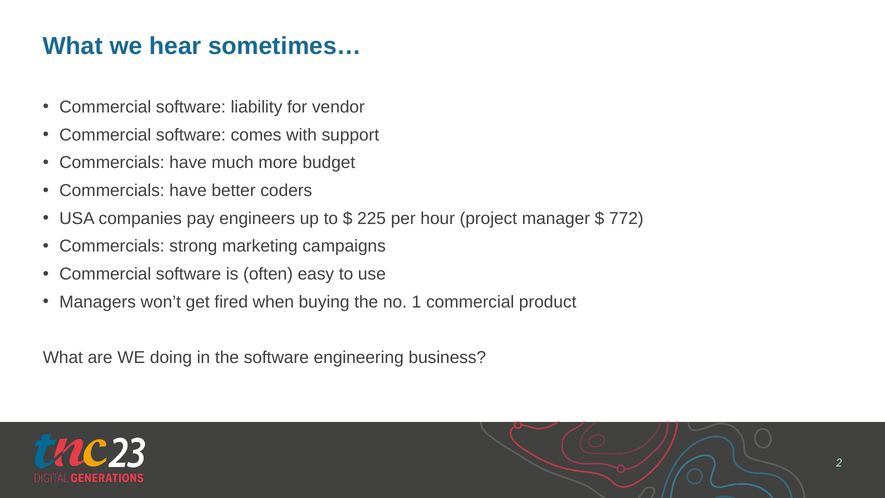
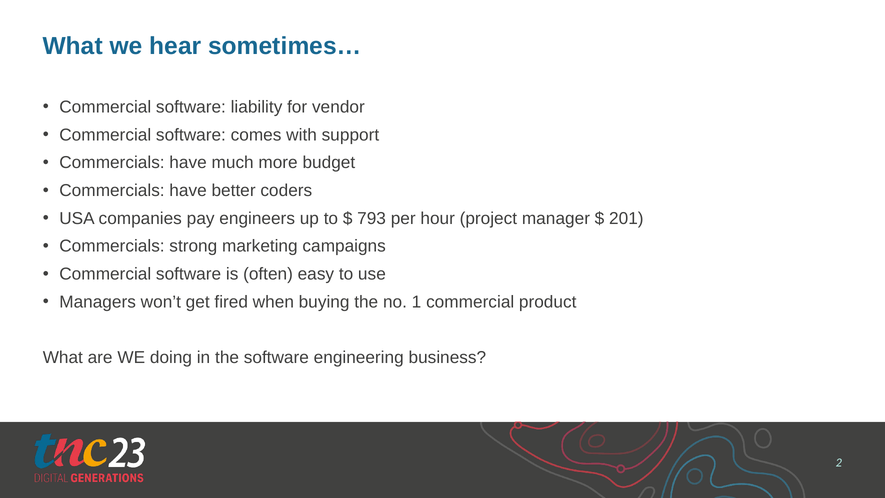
225: 225 -> 793
772: 772 -> 201
